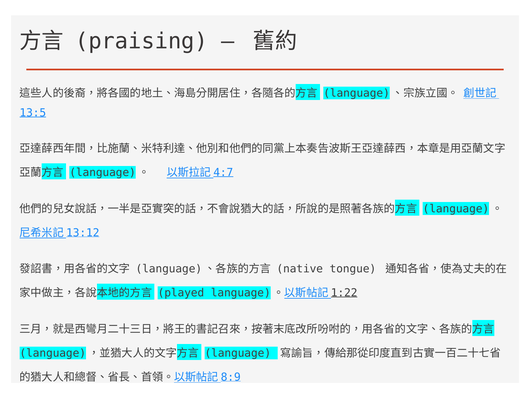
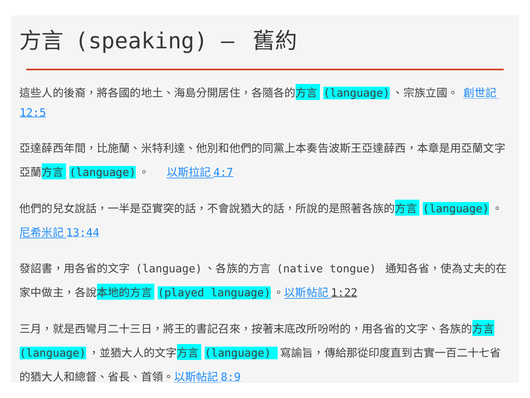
praising: praising -> speaking
13:5: 13:5 -> 12:5
13:12: 13:12 -> 13:44
